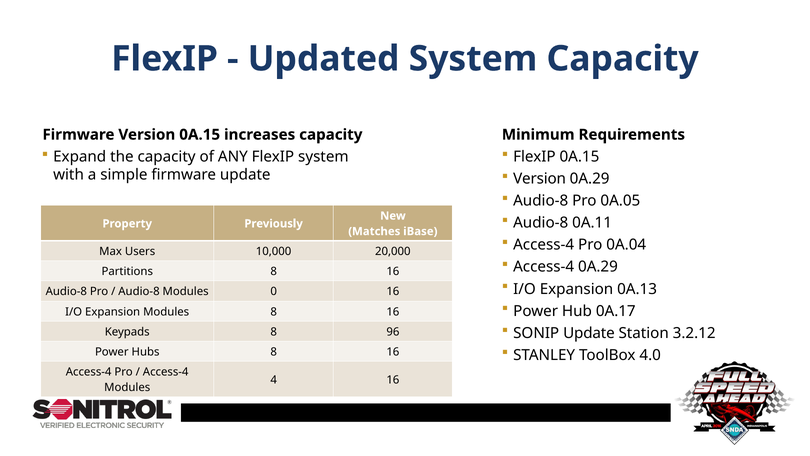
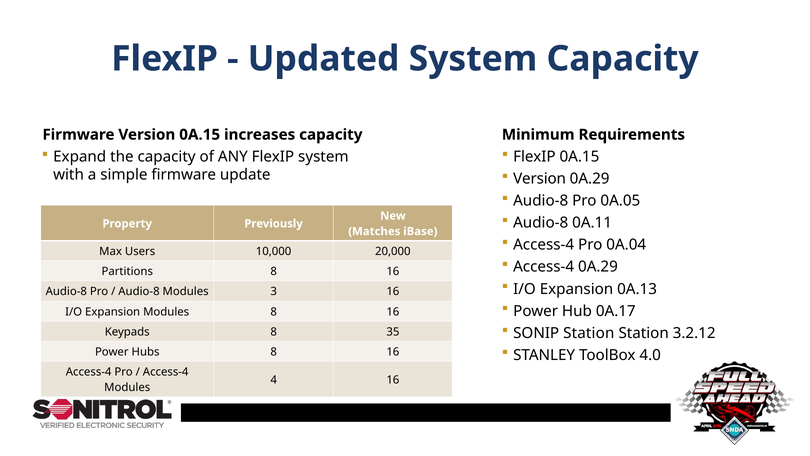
0: 0 -> 3
SONIP Update: Update -> Station
96: 96 -> 35
